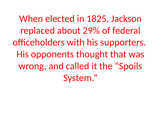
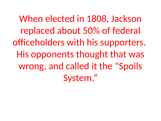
1825: 1825 -> 1808
29%: 29% -> 50%
